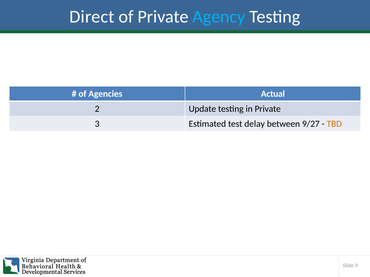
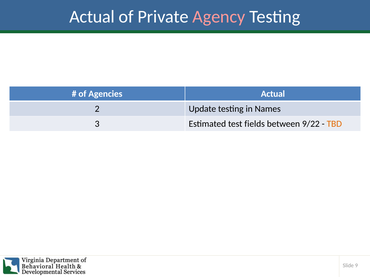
Direct at (92, 17): Direct -> Actual
Agency colour: light blue -> pink
in Private: Private -> Names
delay: delay -> fields
9/27: 9/27 -> 9/22
